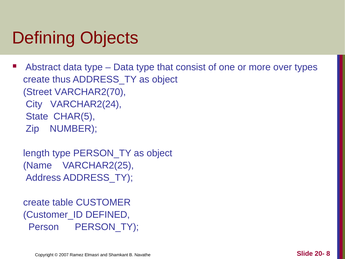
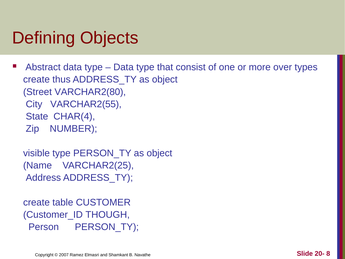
VARCHAR2(70: VARCHAR2(70 -> VARCHAR2(80
VARCHAR2(24: VARCHAR2(24 -> VARCHAR2(55
CHAR(5: CHAR(5 -> CHAR(4
length: length -> visible
DEFINED: DEFINED -> THOUGH
